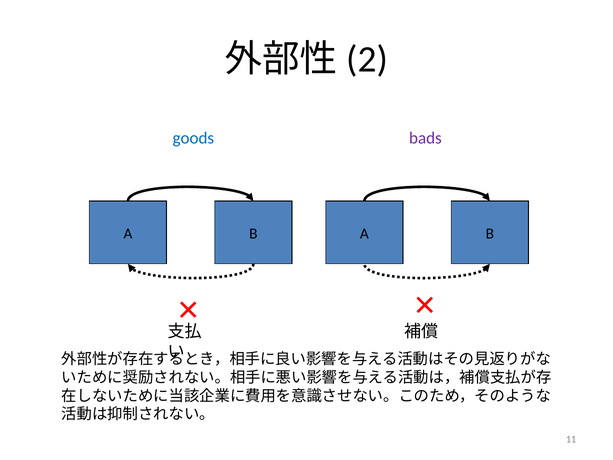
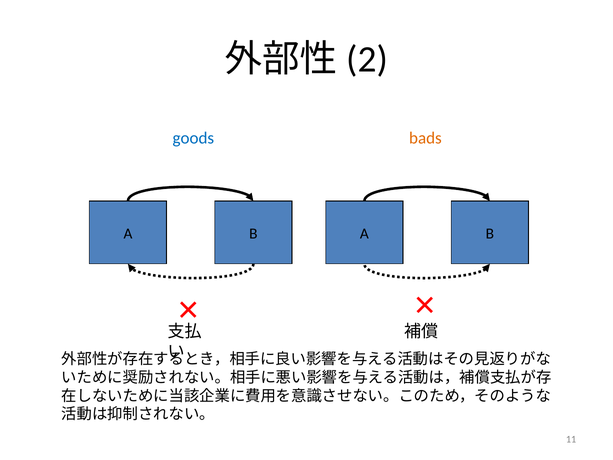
bads colour: purple -> orange
